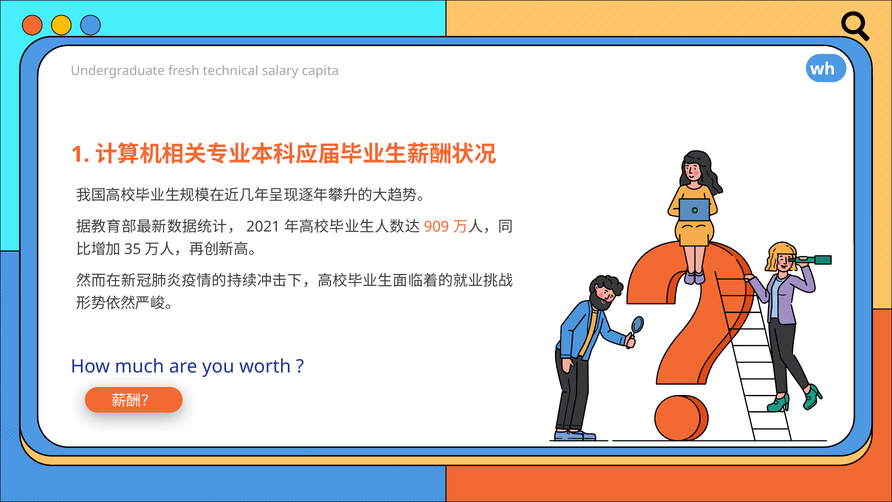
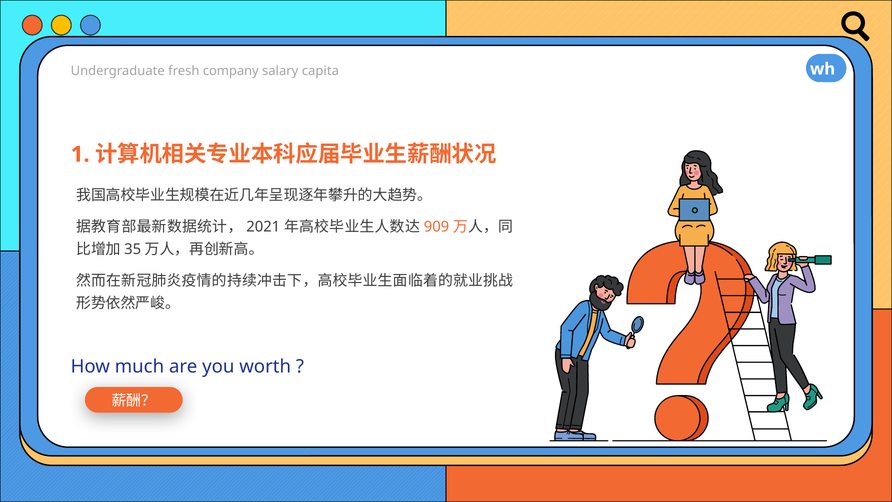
technical: technical -> company
